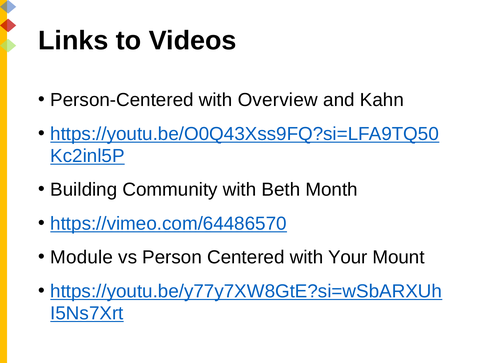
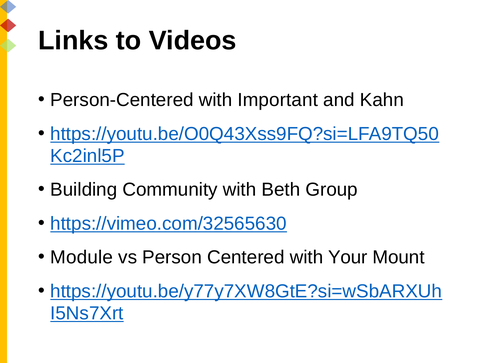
Overview: Overview -> Important
Month: Month -> Group
https://vimeo.com/64486570: https://vimeo.com/64486570 -> https://vimeo.com/32565630
